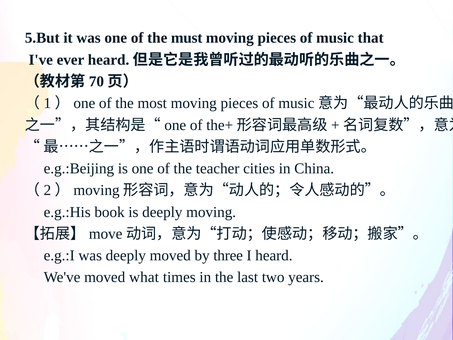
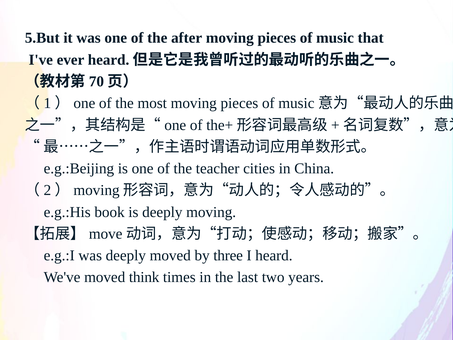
must: must -> after
what: what -> think
